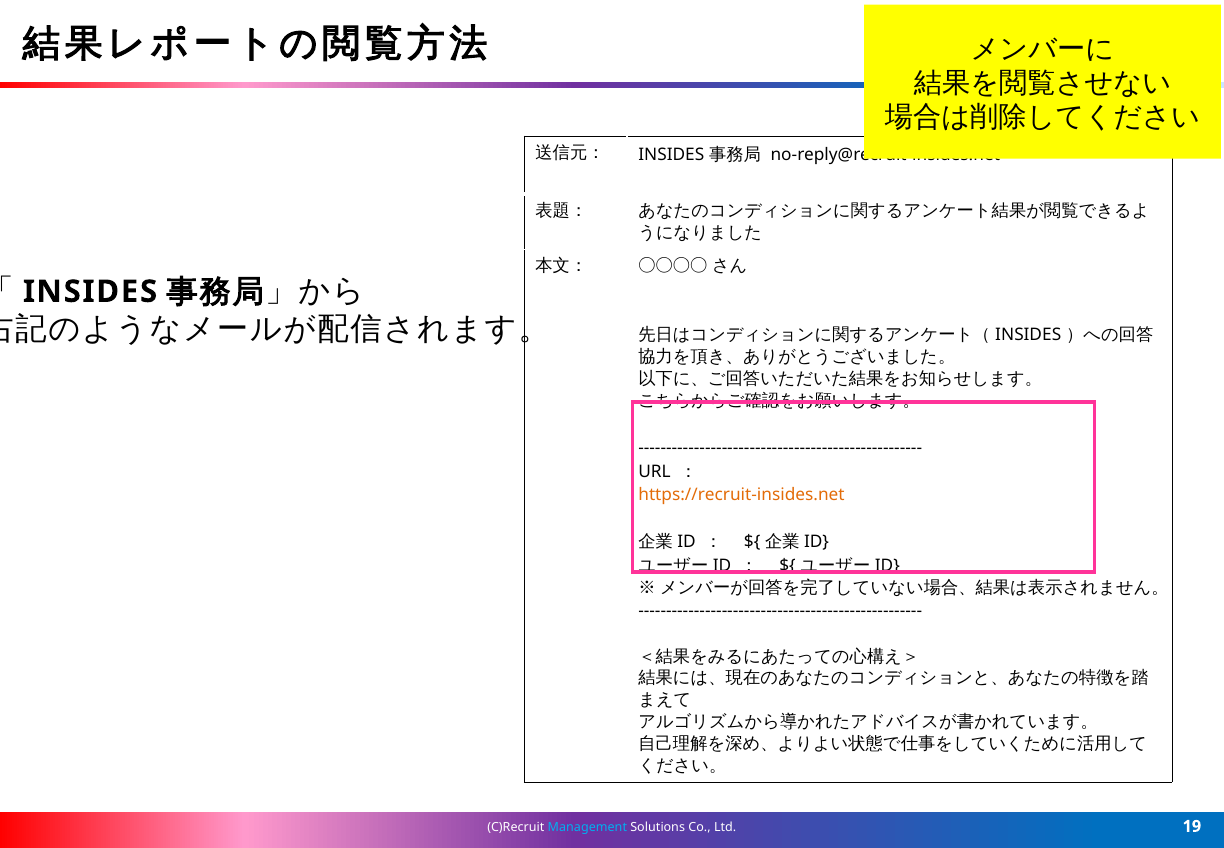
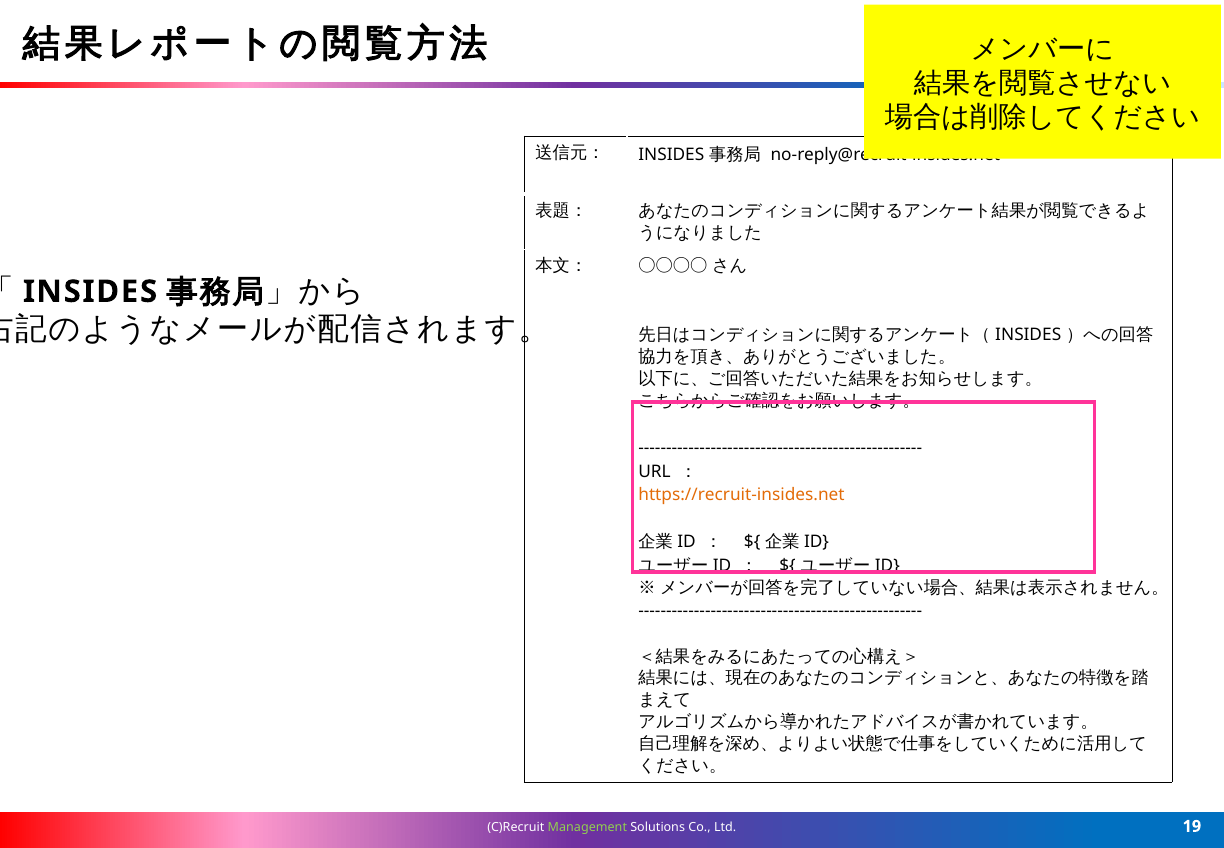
Management colour: light blue -> light green
